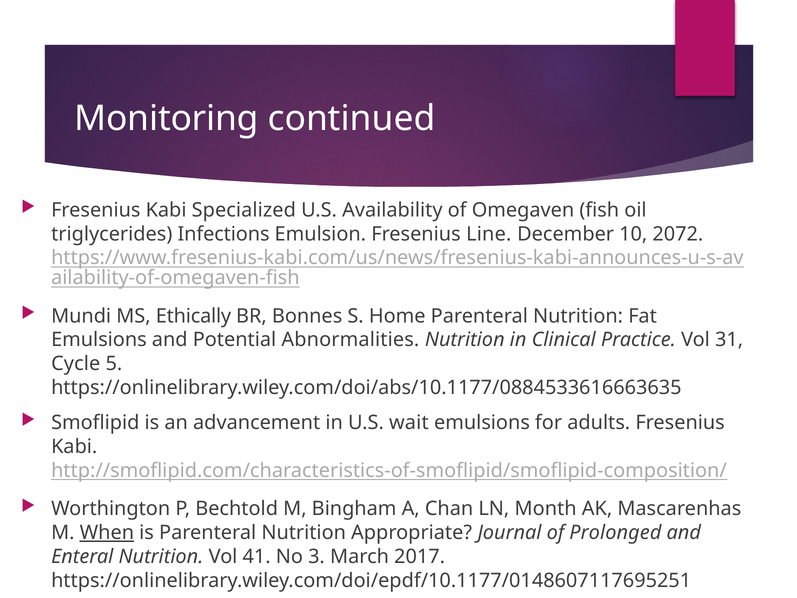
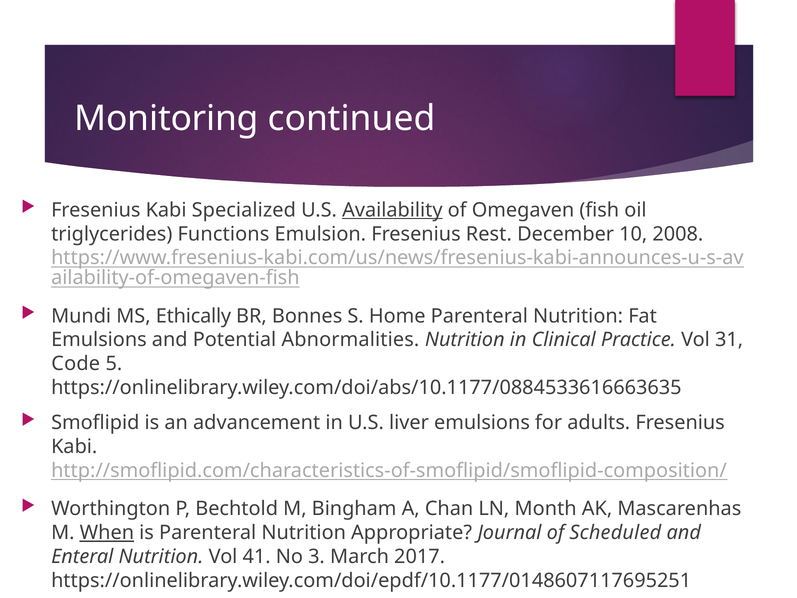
Availability underline: none -> present
Infections: Infections -> Functions
Line: Line -> Rest
2072: 2072 -> 2008
Cycle: Cycle -> Code
wait: wait -> liver
Prolonged: Prolonged -> Scheduled
